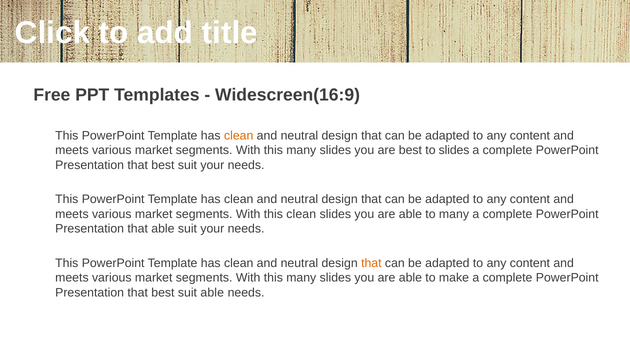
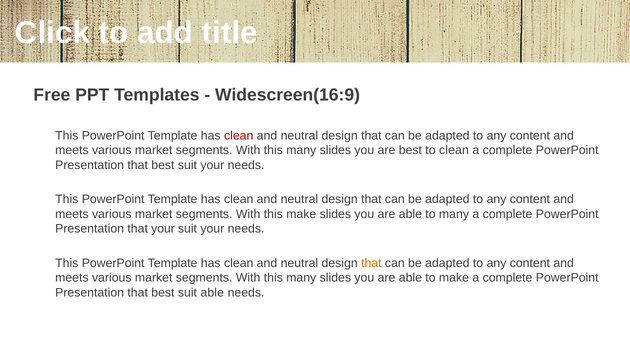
clean at (239, 136) colour: orange -> red
to slides: slides -> clean
this clean: clean -> make
that able: able -> your
